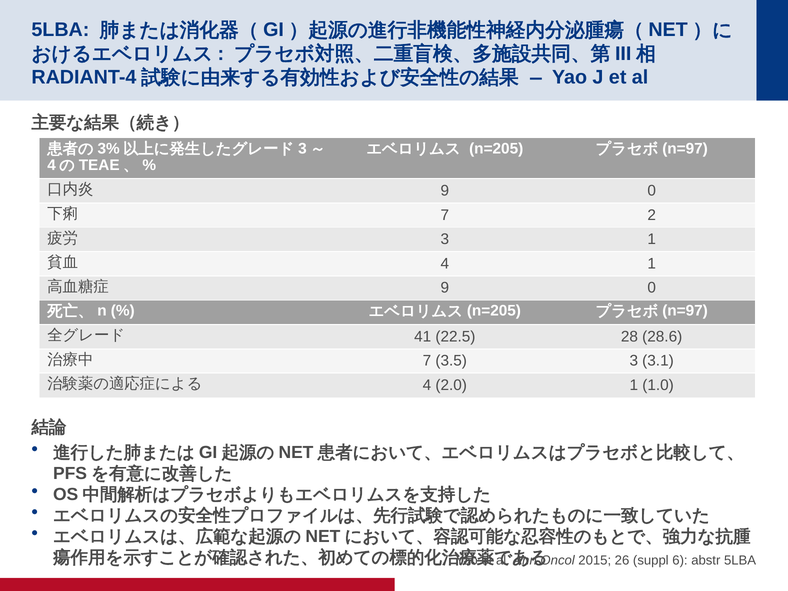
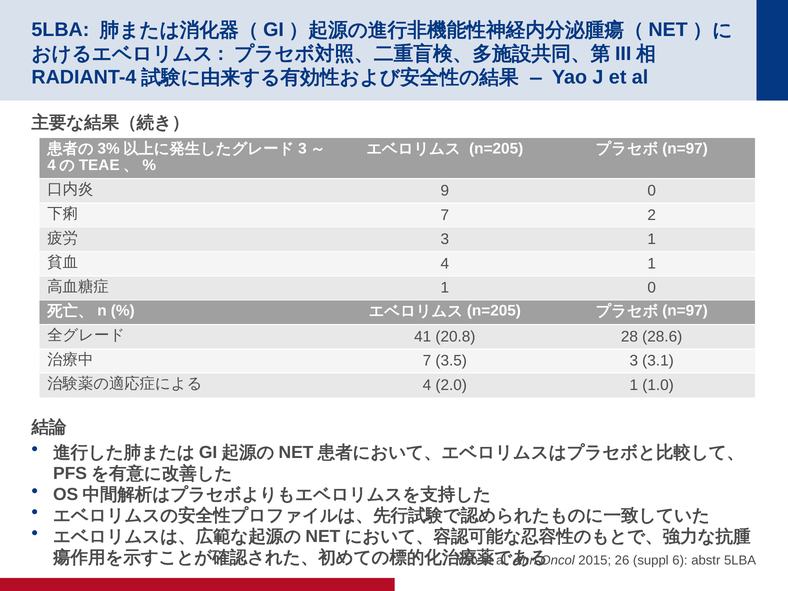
9 at (445, 288): 9 -> 1
22.5: 22.5 -> 20.8
